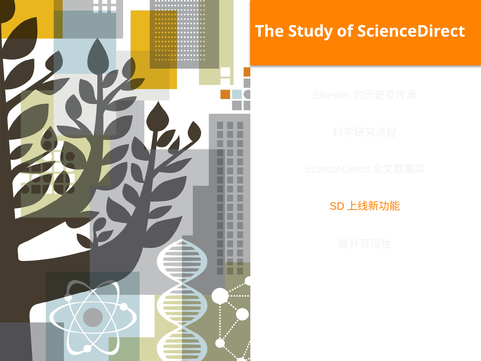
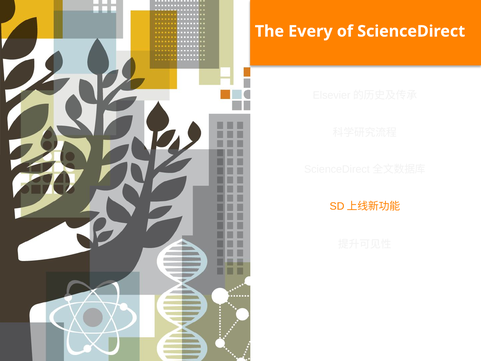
Study: Study -> Every
